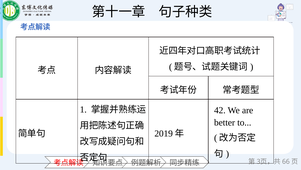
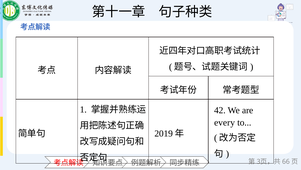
better: better -> every
